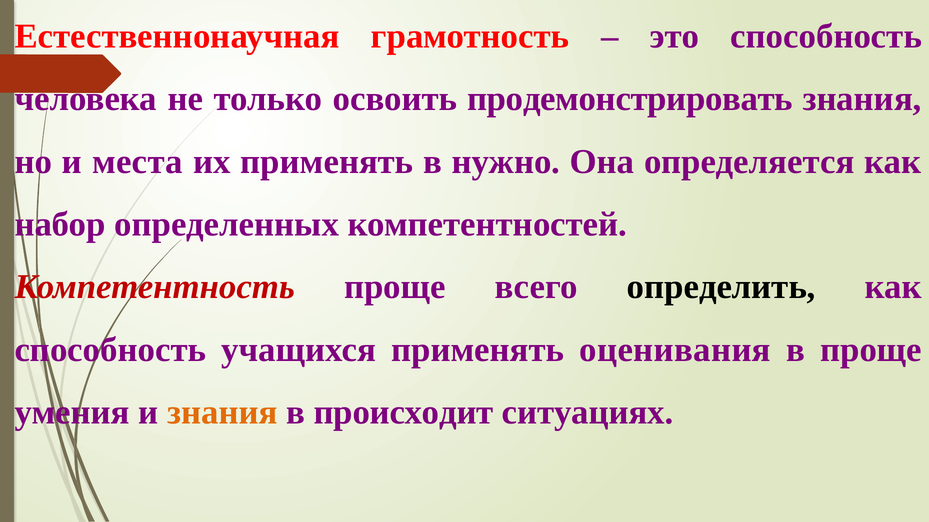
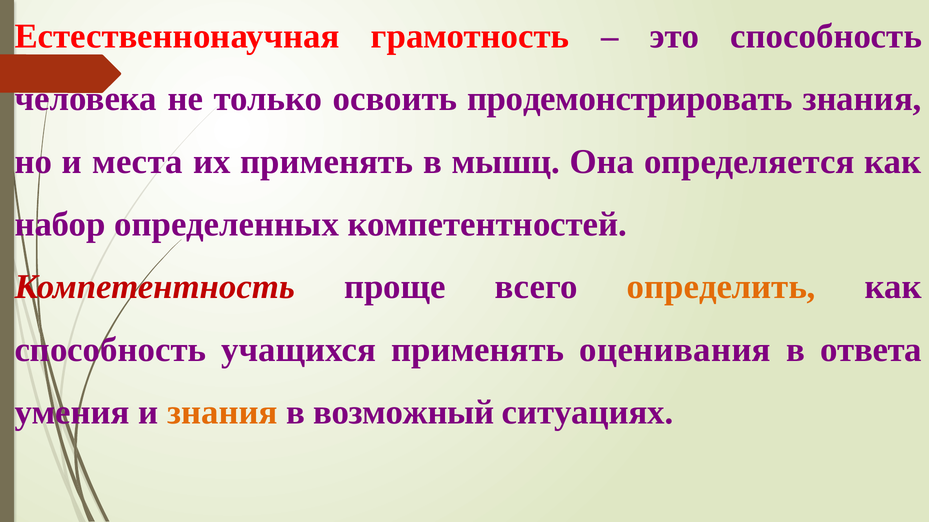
нужно: нужно -> мышц
определить colour: black -> orange
в проще: проще -> ответа
происходит: происходит -> возможный
